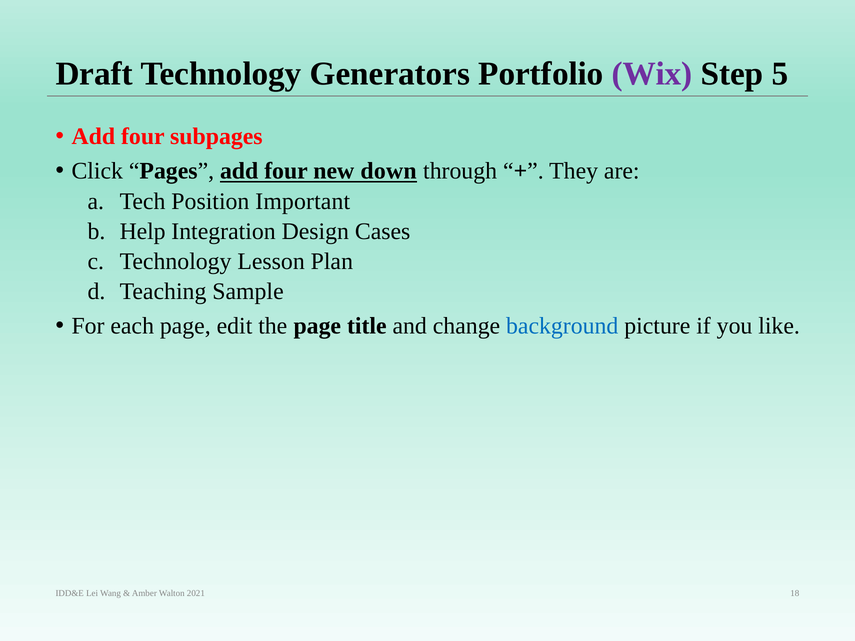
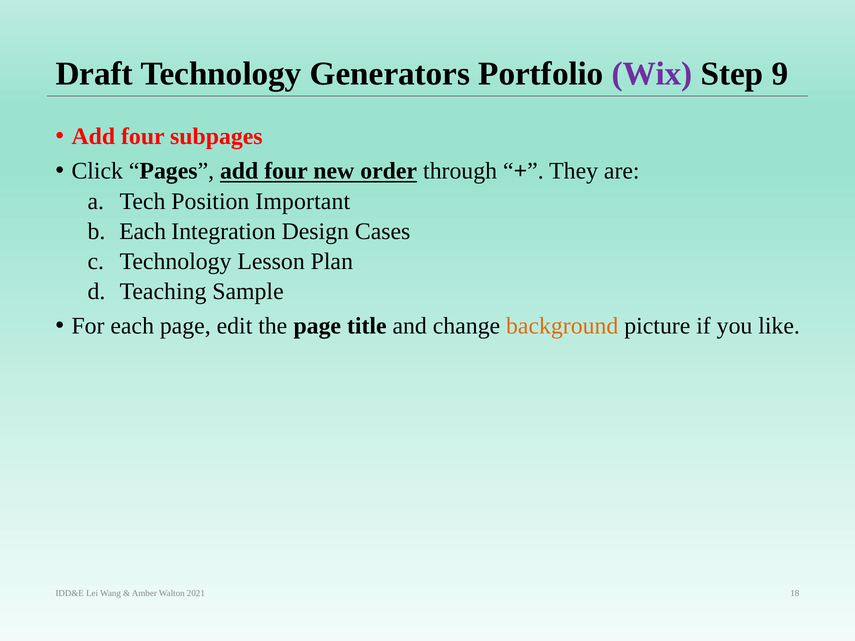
5: 5 -> 9
down: down -> order
Help at (143, 231): Help -> Each
background colour: blue -> orange
